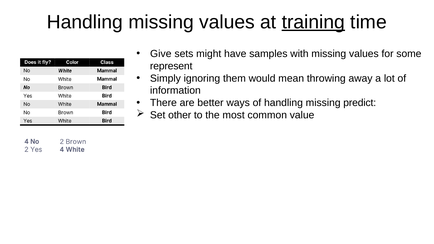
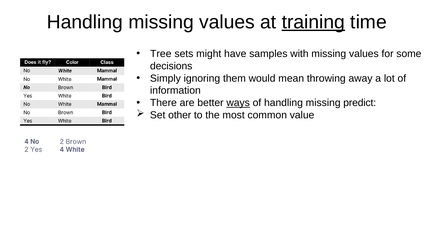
Give: Give -> Tree
represent: represent -> decisions
ways underline: none -> present
